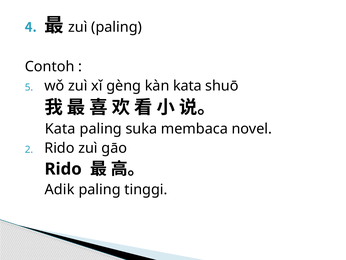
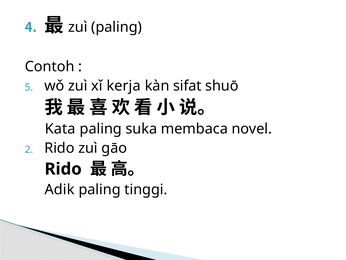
gèng: gèng -> kerja
kàn kata: kata -> sifat
